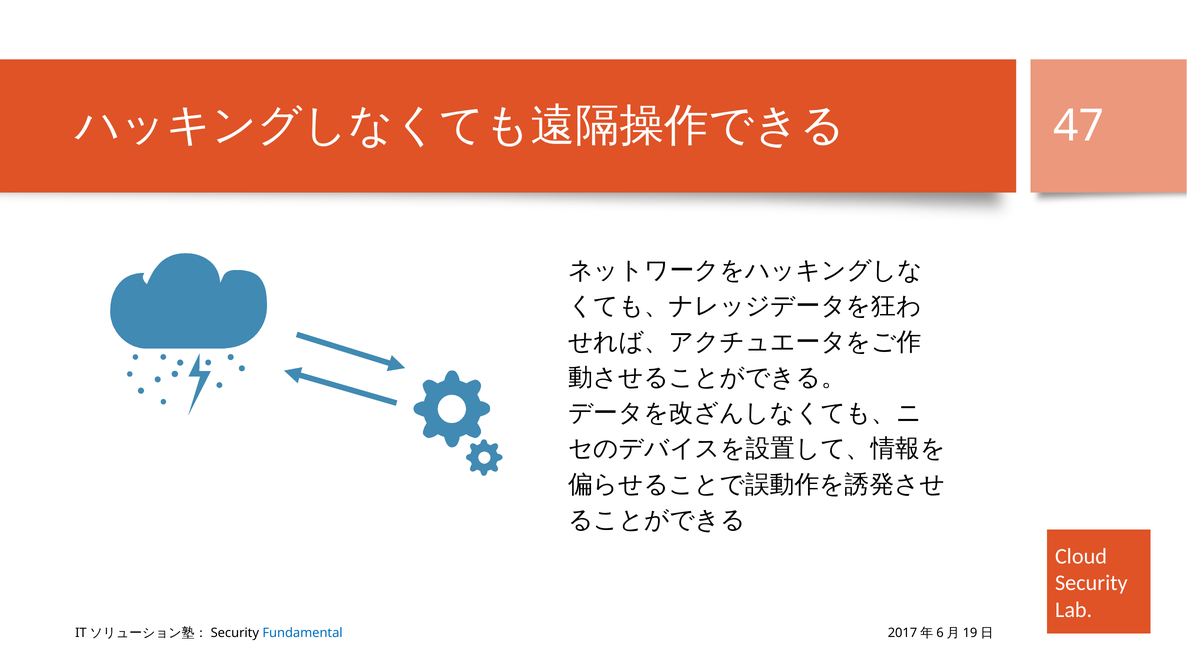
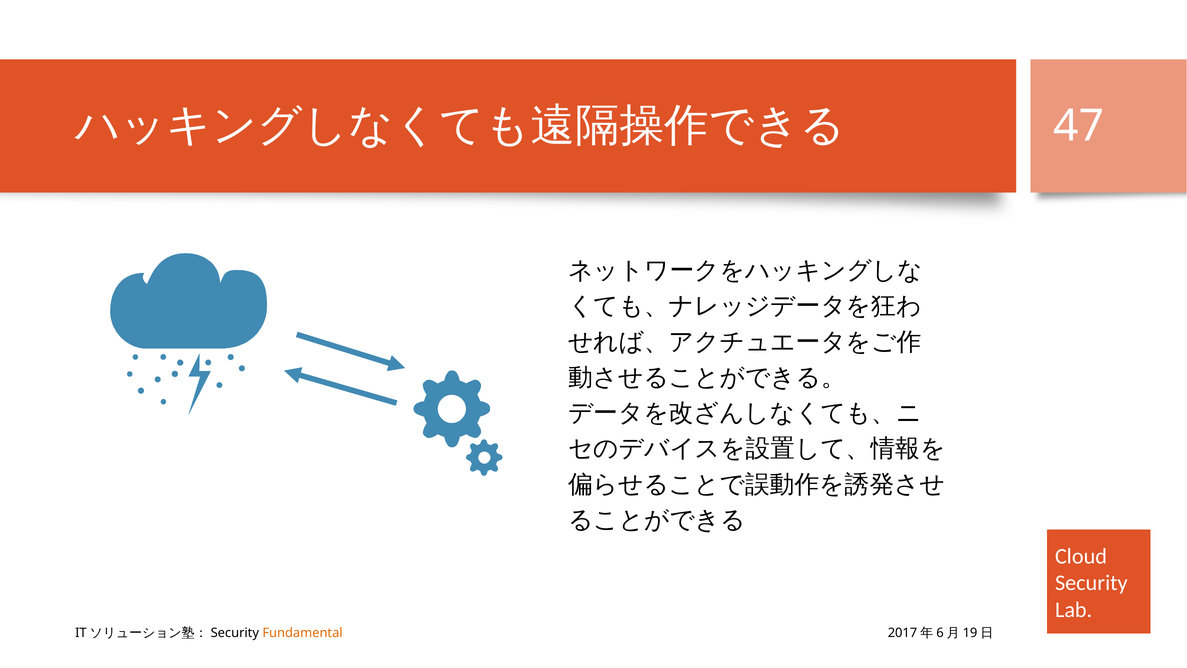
Fundamental colour: blue -> orange
